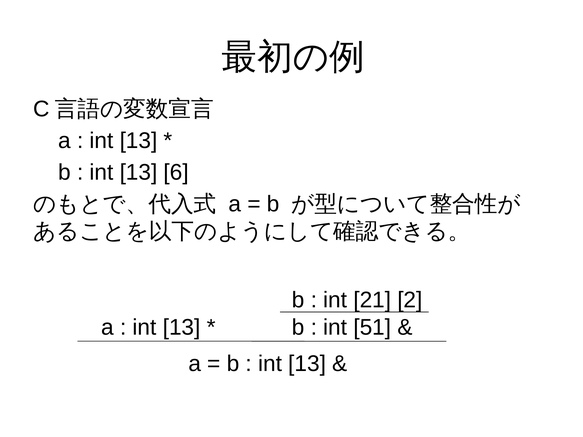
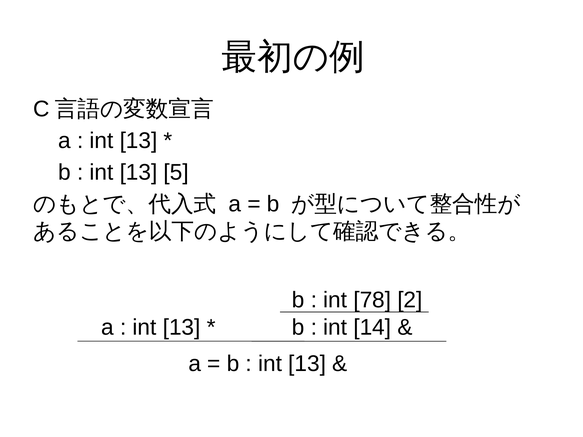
6: 6 -> 5
21: 21 -> 78
51: 51 -> 14
